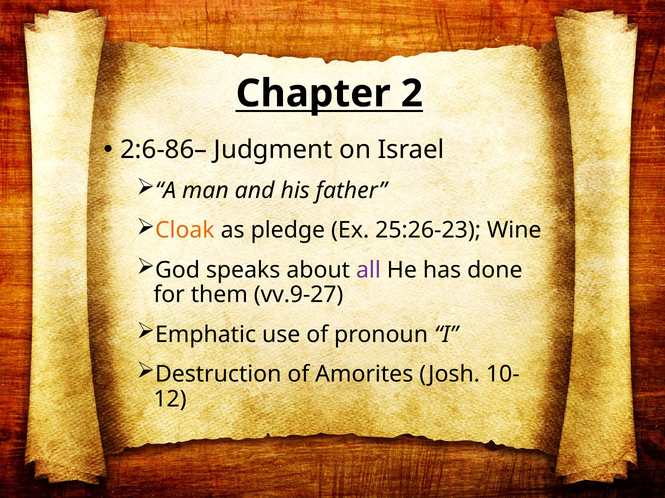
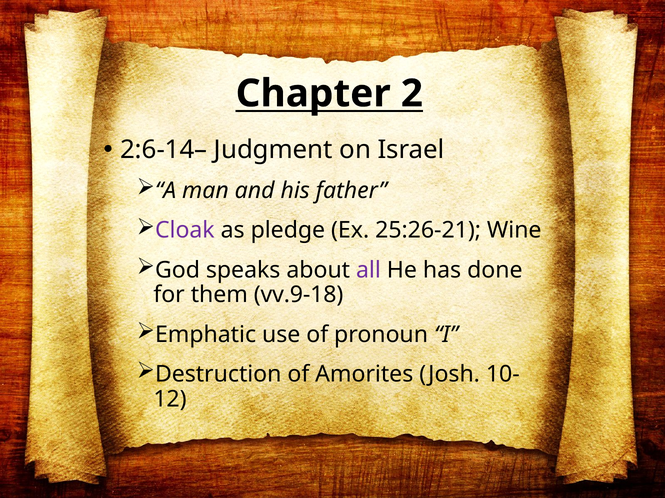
2:6-86–: 2:6-86– -> 2:6-14–
Cloak colour: orange -> purple
25:26-23: 25:26-23 -> 25:26-21
vv.9-27: vv.9-27 -> vv.9-18
